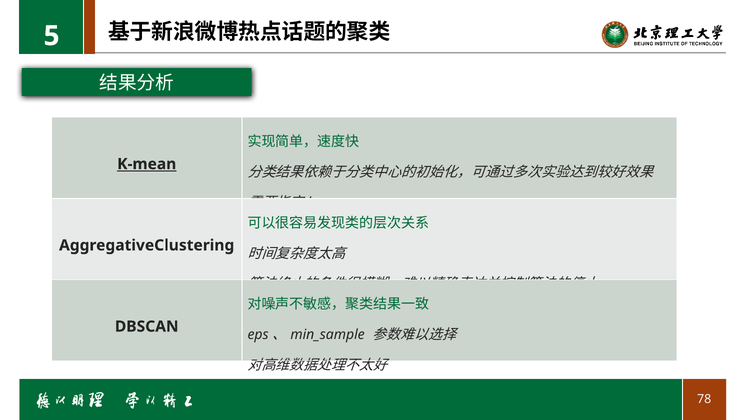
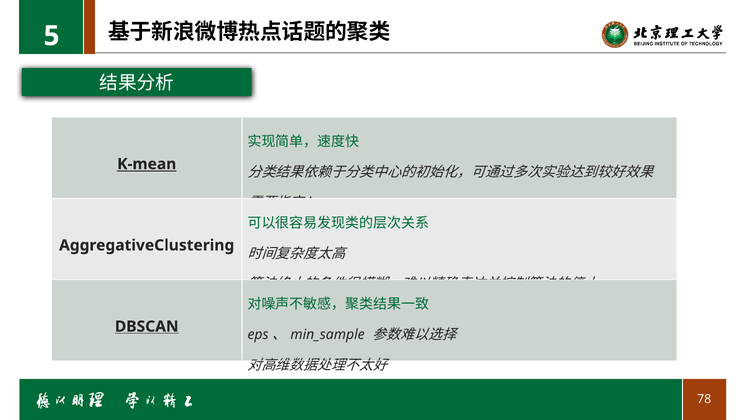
DBSCAN underline: none -> present
